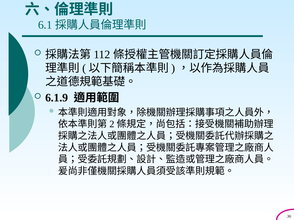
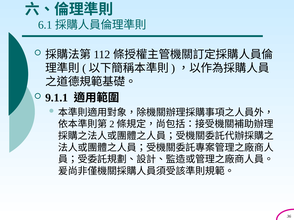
6.1.9: 6.1.9 -> 9.1.1
